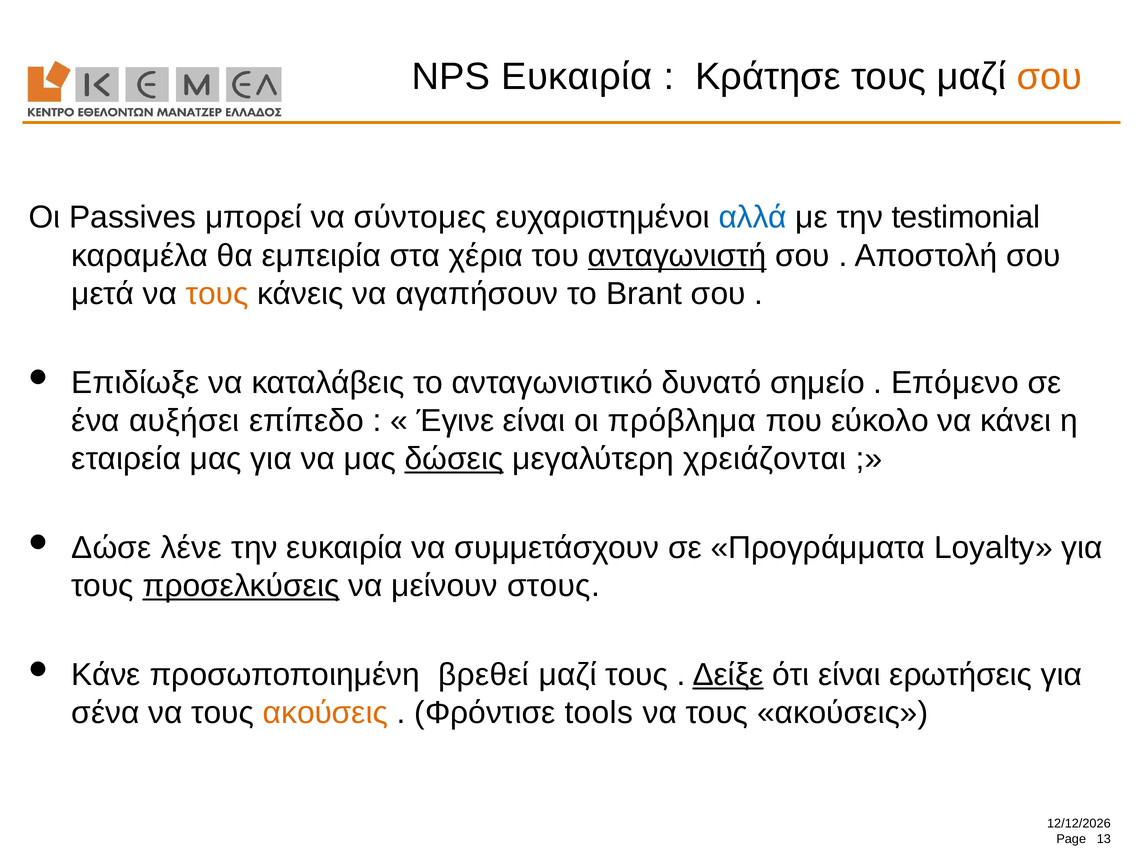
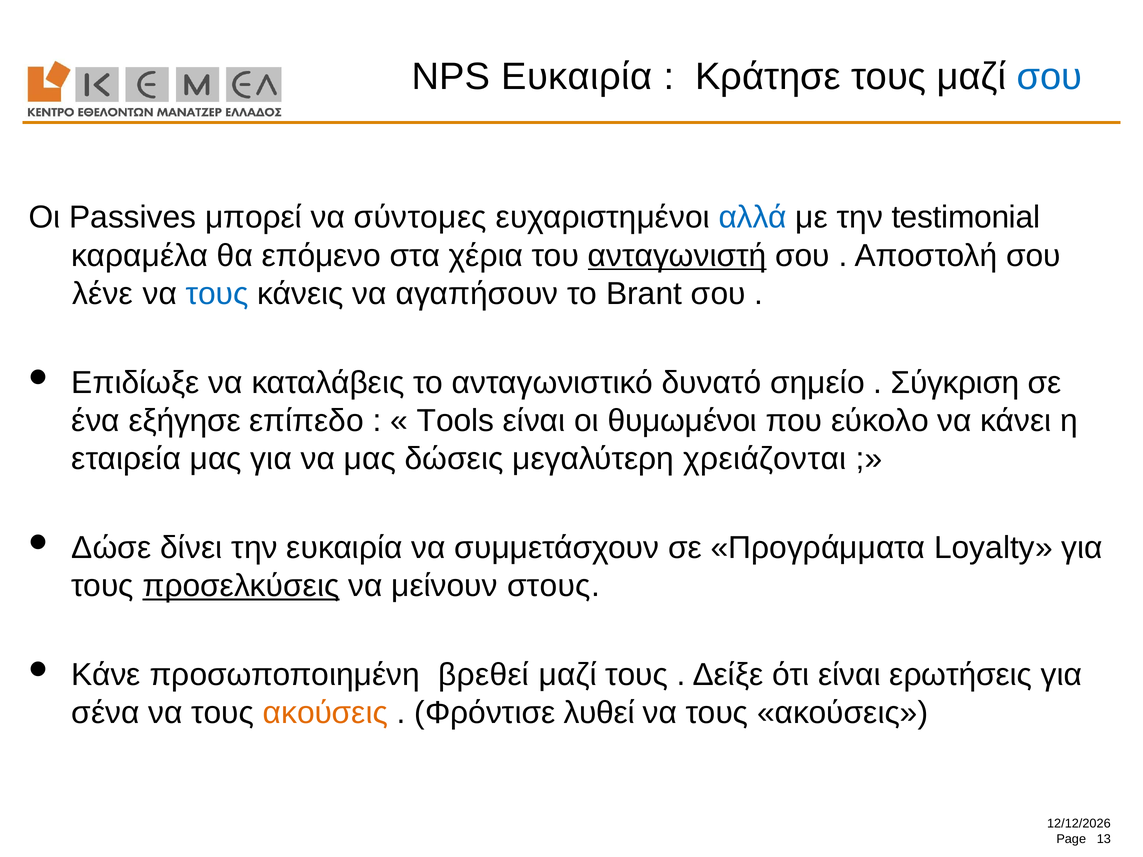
σου at (1049, 76) colour: orange -> blue
εμπειρία: εμπειρία -> επόμενο
μετά: μετά -> λένε
τους at (217, 294) colour: orange -> blue
Επόμενο: Επόμενο -> Σύγκριση
αυξήσει: αυξήσει -> εξήγησε
Έγινε: Έγινε -> Tools
πρόβλημα: πρόβλημα -> θυμωμένοι
δώσεις underline: present -> none
λένε: λένε -> δίνει
Δείξε underline: present -> none
tools: tools -> λυθεί
